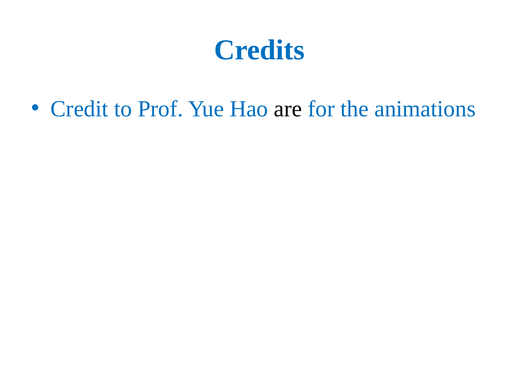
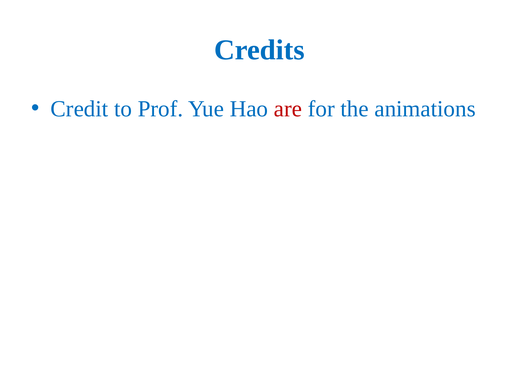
are colour: black -> red
